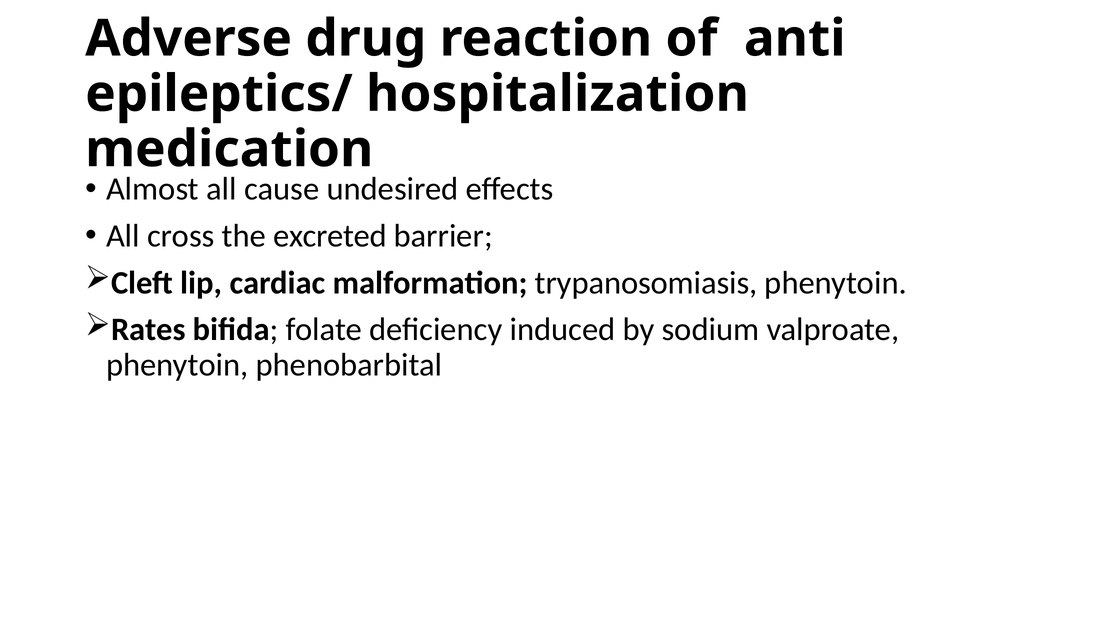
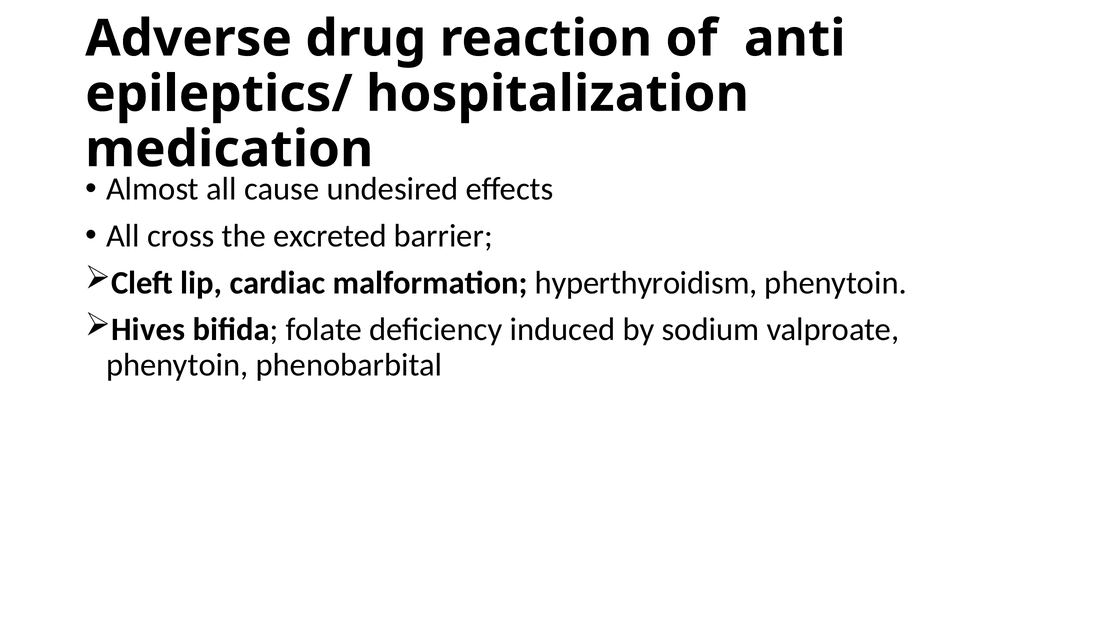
trypanosomiasis: trypanosomiasis -> hyperthyroidism
Rates: Rates -> Hives
